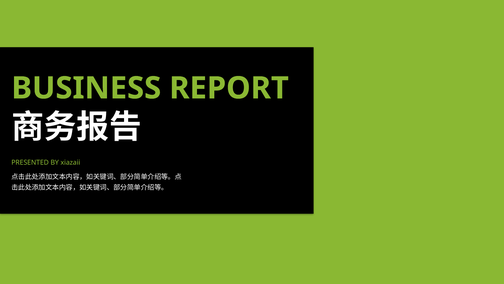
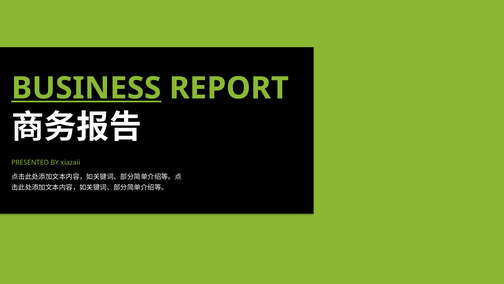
BUSINESS underline: none -> present
